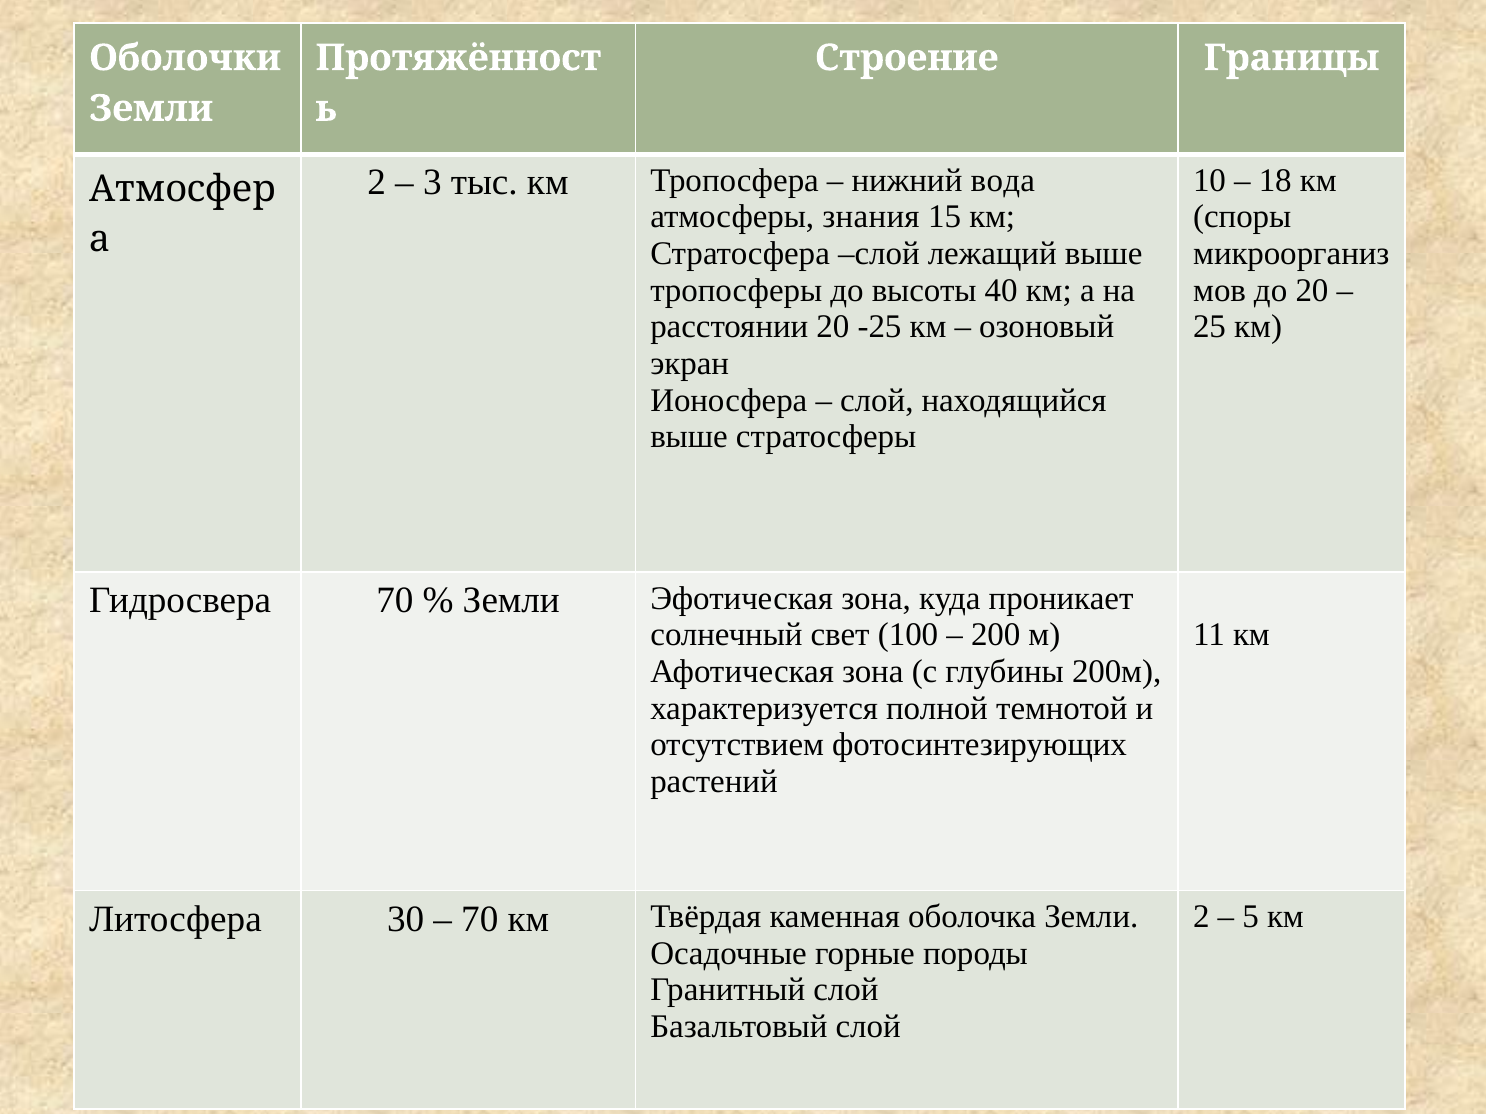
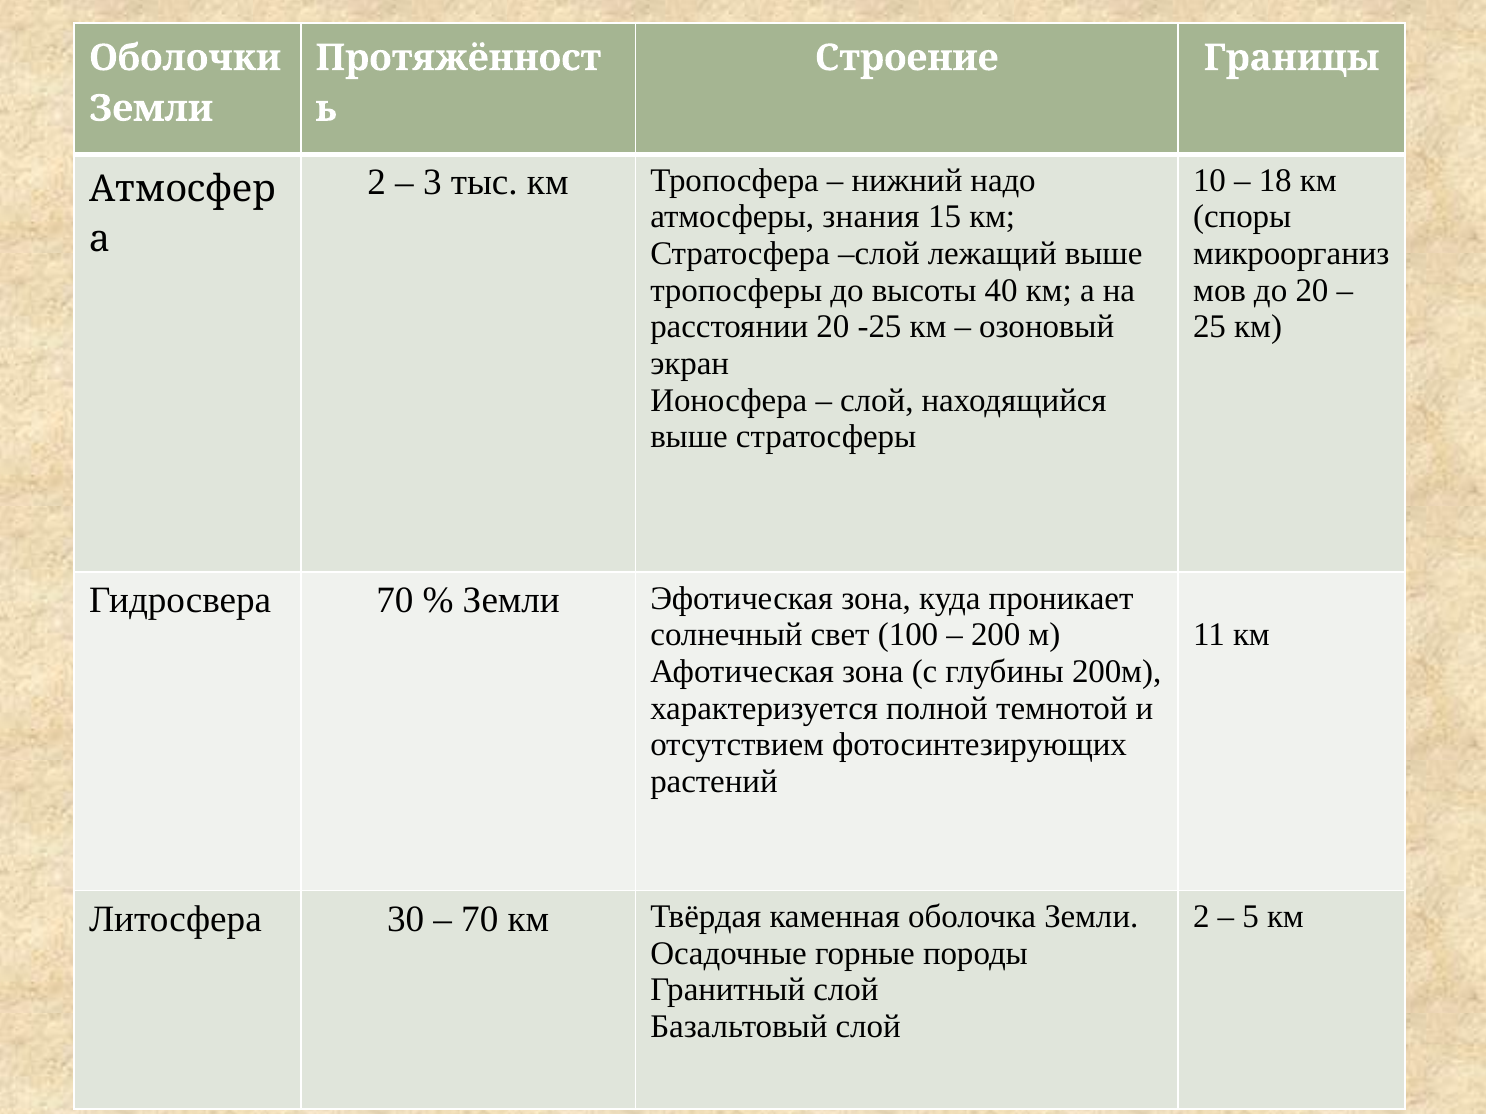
вода: вода -> надо
